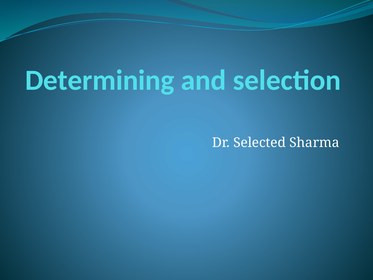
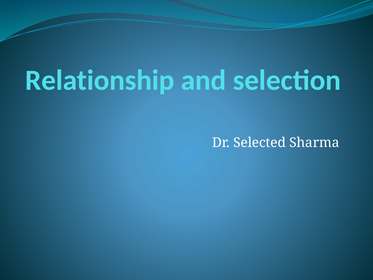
Determining: Determining -> Relationship
